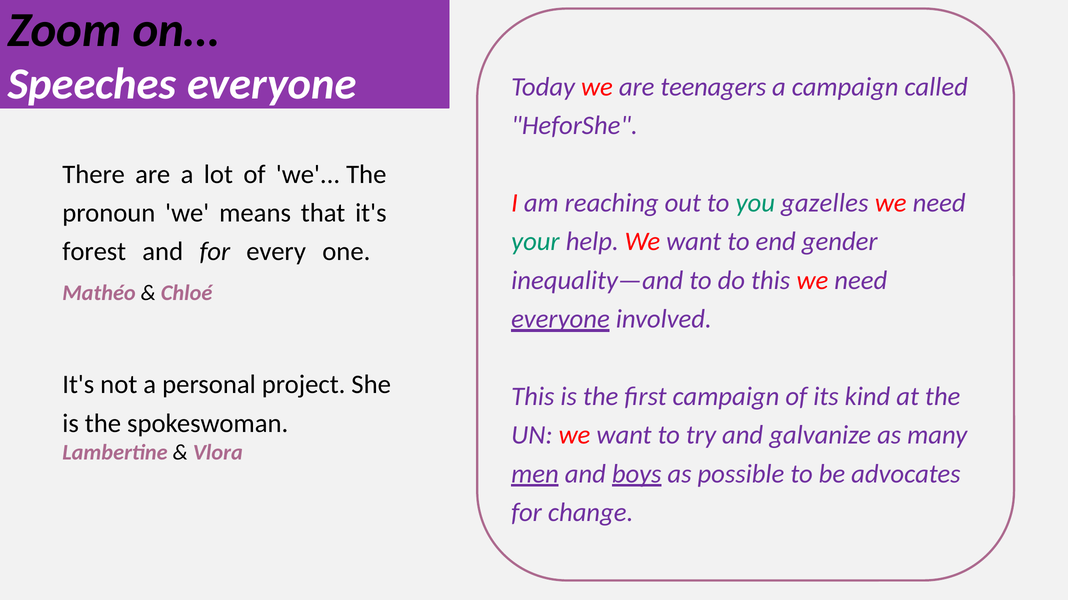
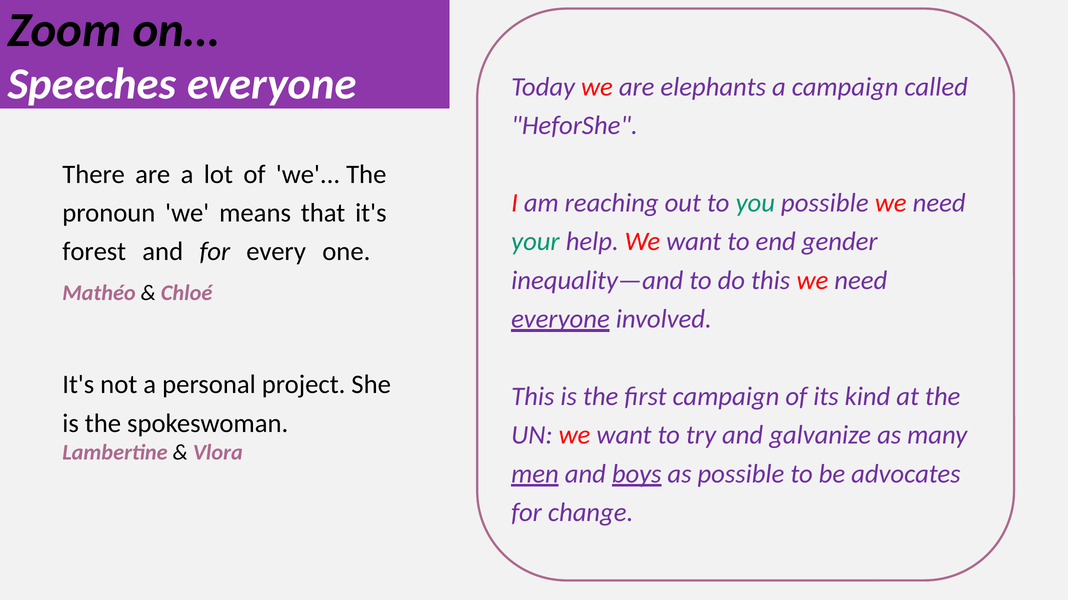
teenagers: teenagers -> elephants
you gazelles: gazelles -> possible
